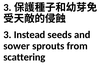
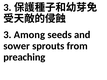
Instead: Instead -> Among
scattering: scattering -> preaching
